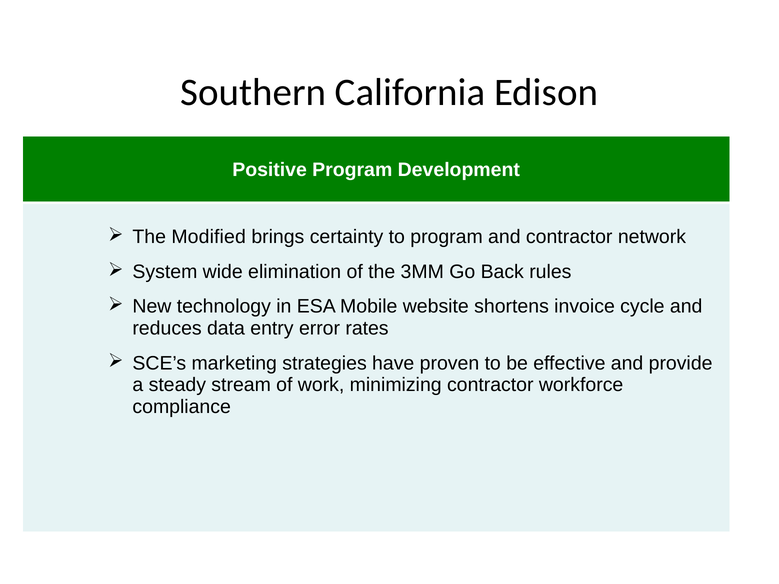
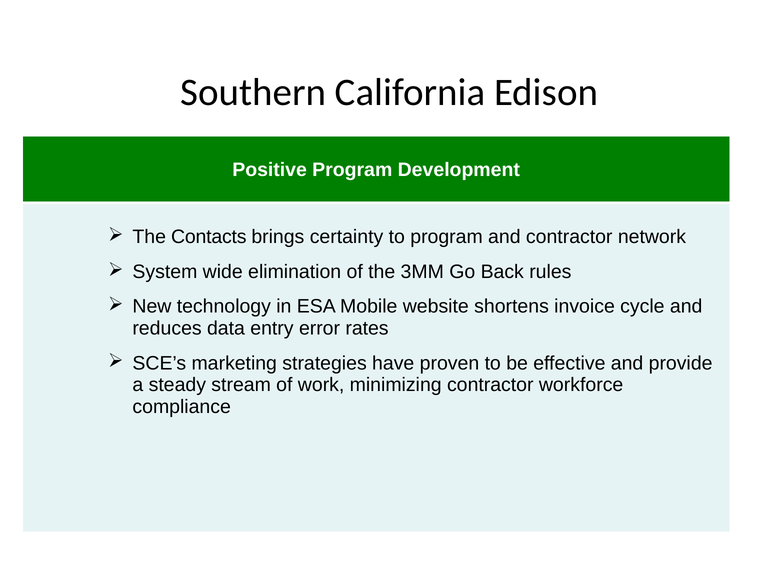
Modified: Modified -> Contacts
